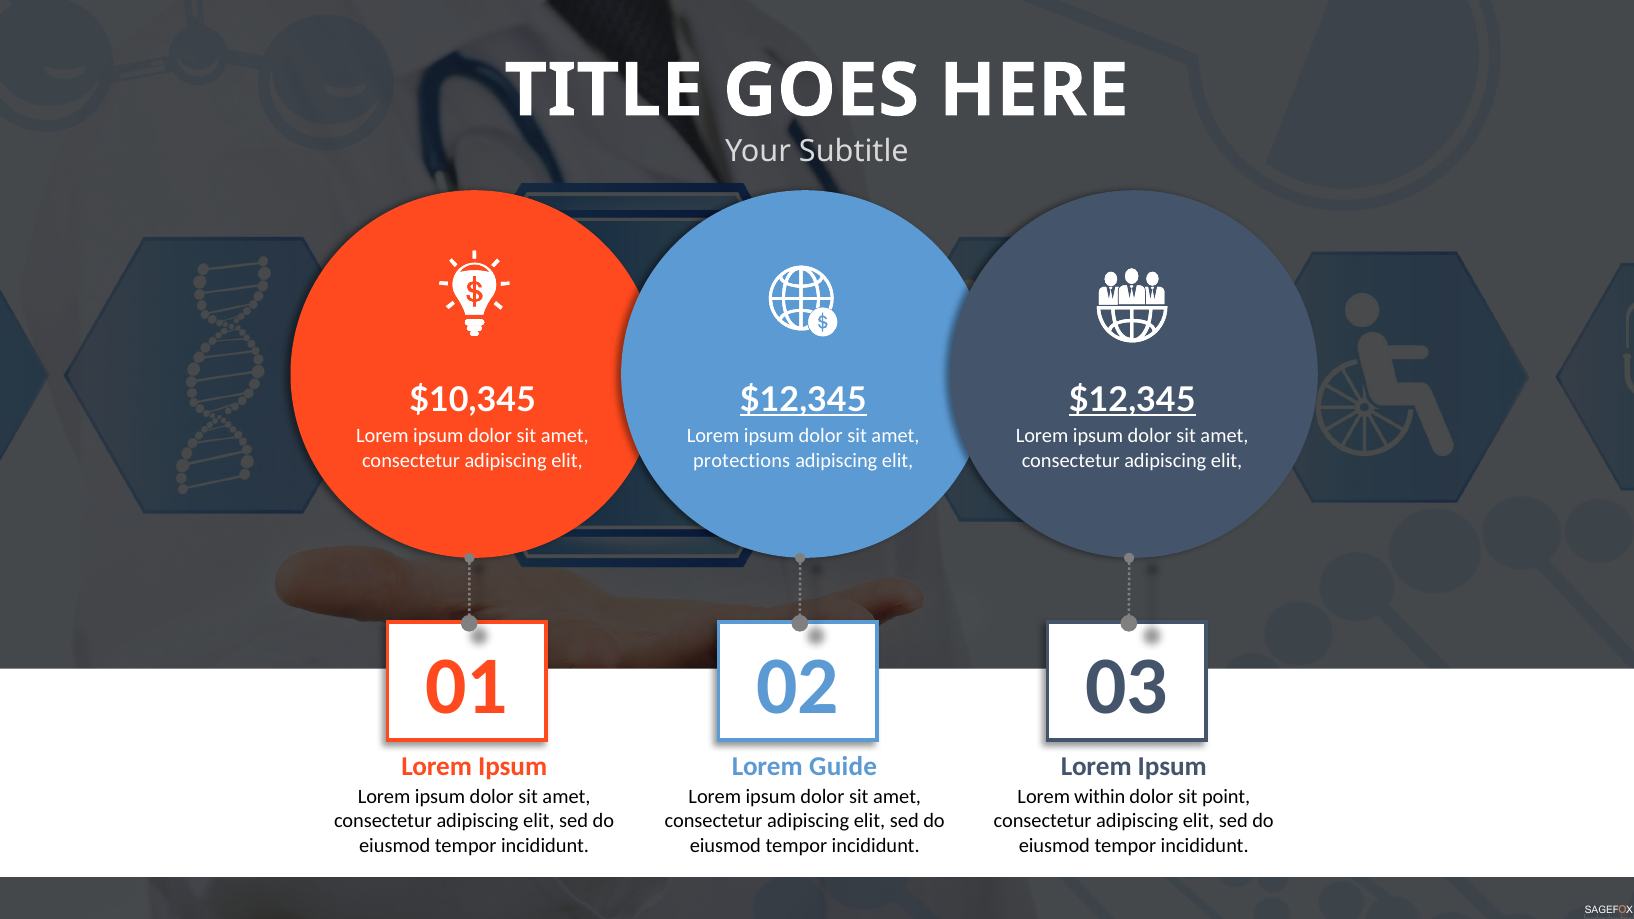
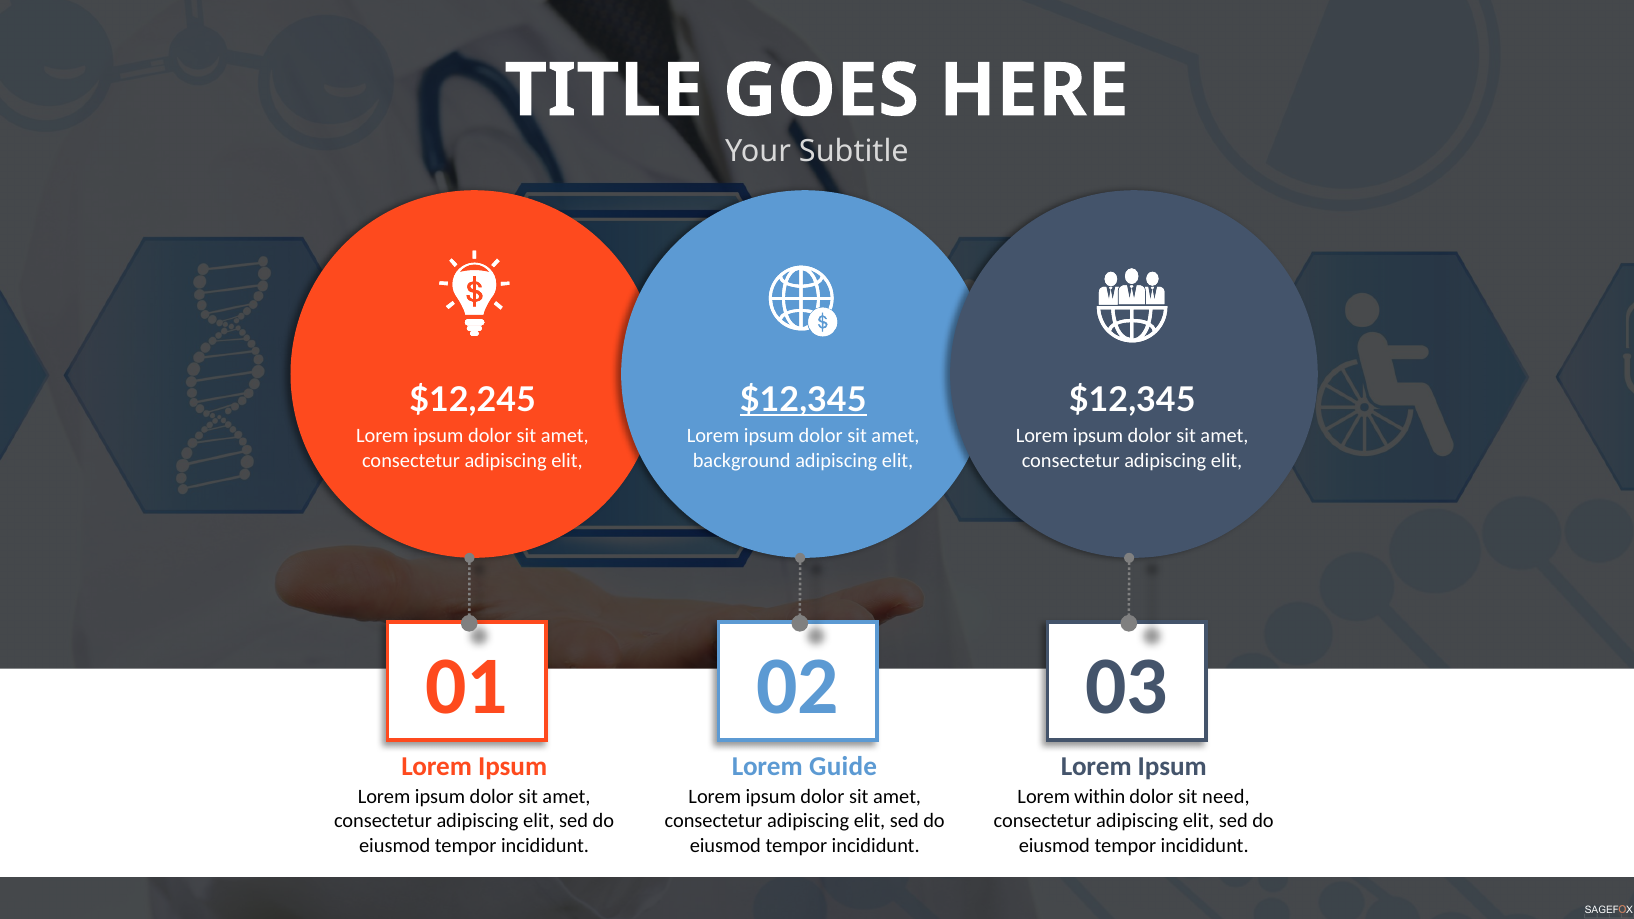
$10,345: $10,345 -> $12,245
$12,345 at (1132, 400) underline: present -> none
protections: protections -> background
point: point -> need
